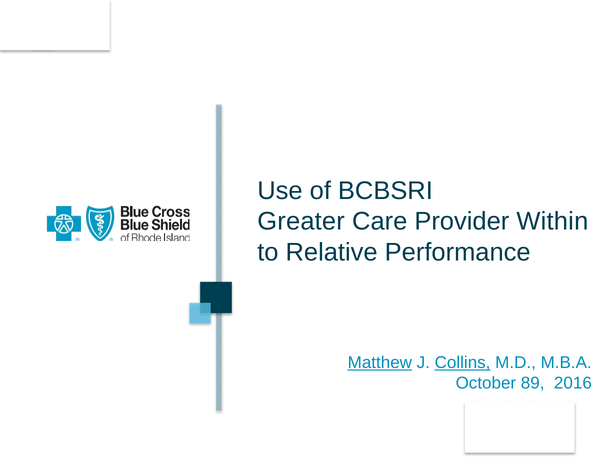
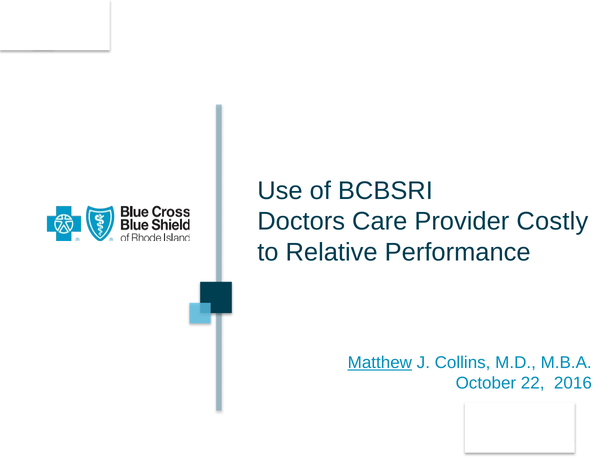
Greater: Greater -> Doctors
Within: Within -> Costly
Collins underline: present -> none
89: 89 -> 22
